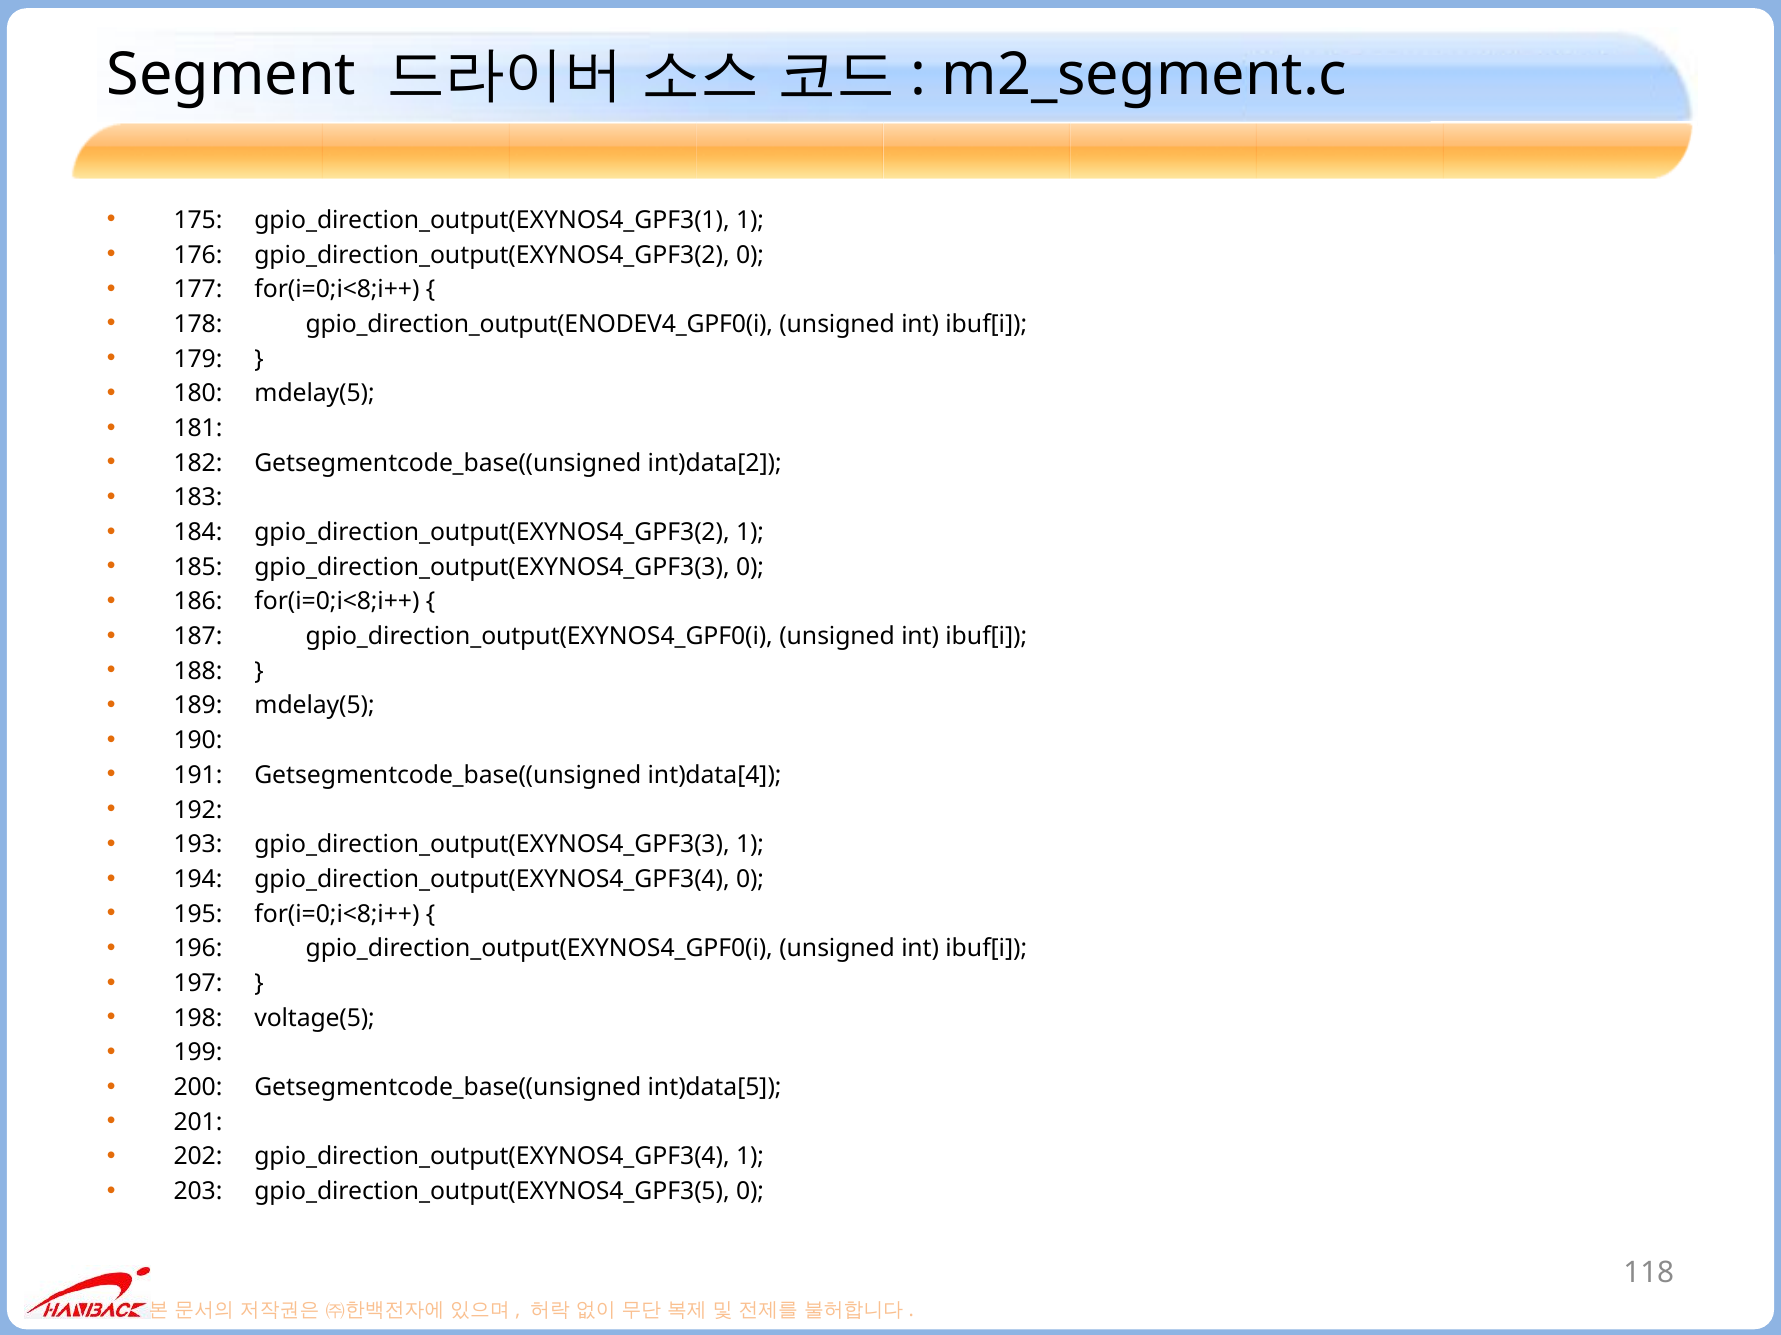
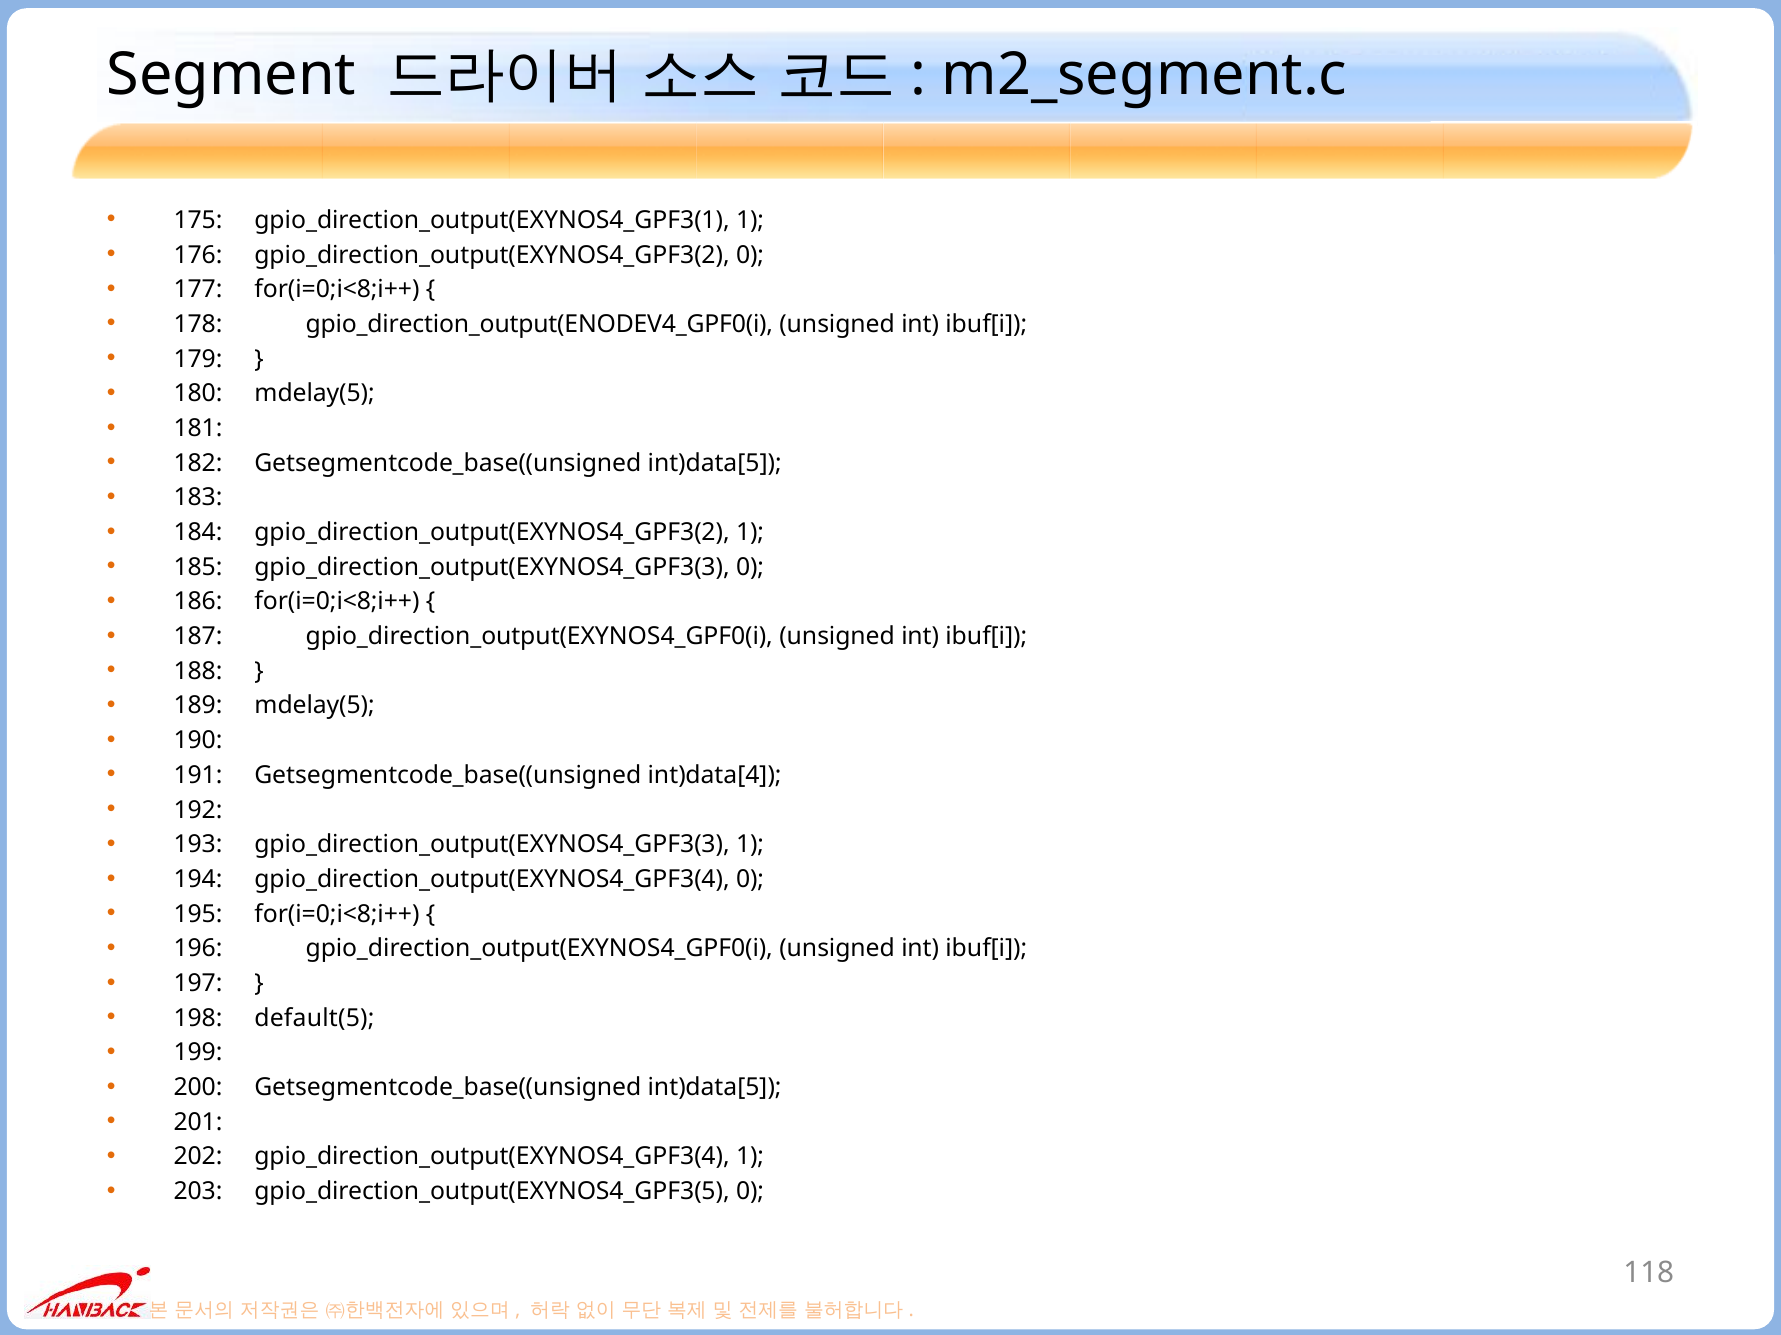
182 Getsegmentcode_base((unsigned int)data[2: int)data[2 -> int)data[5
voltage(5: voltage(5 -> default(5
